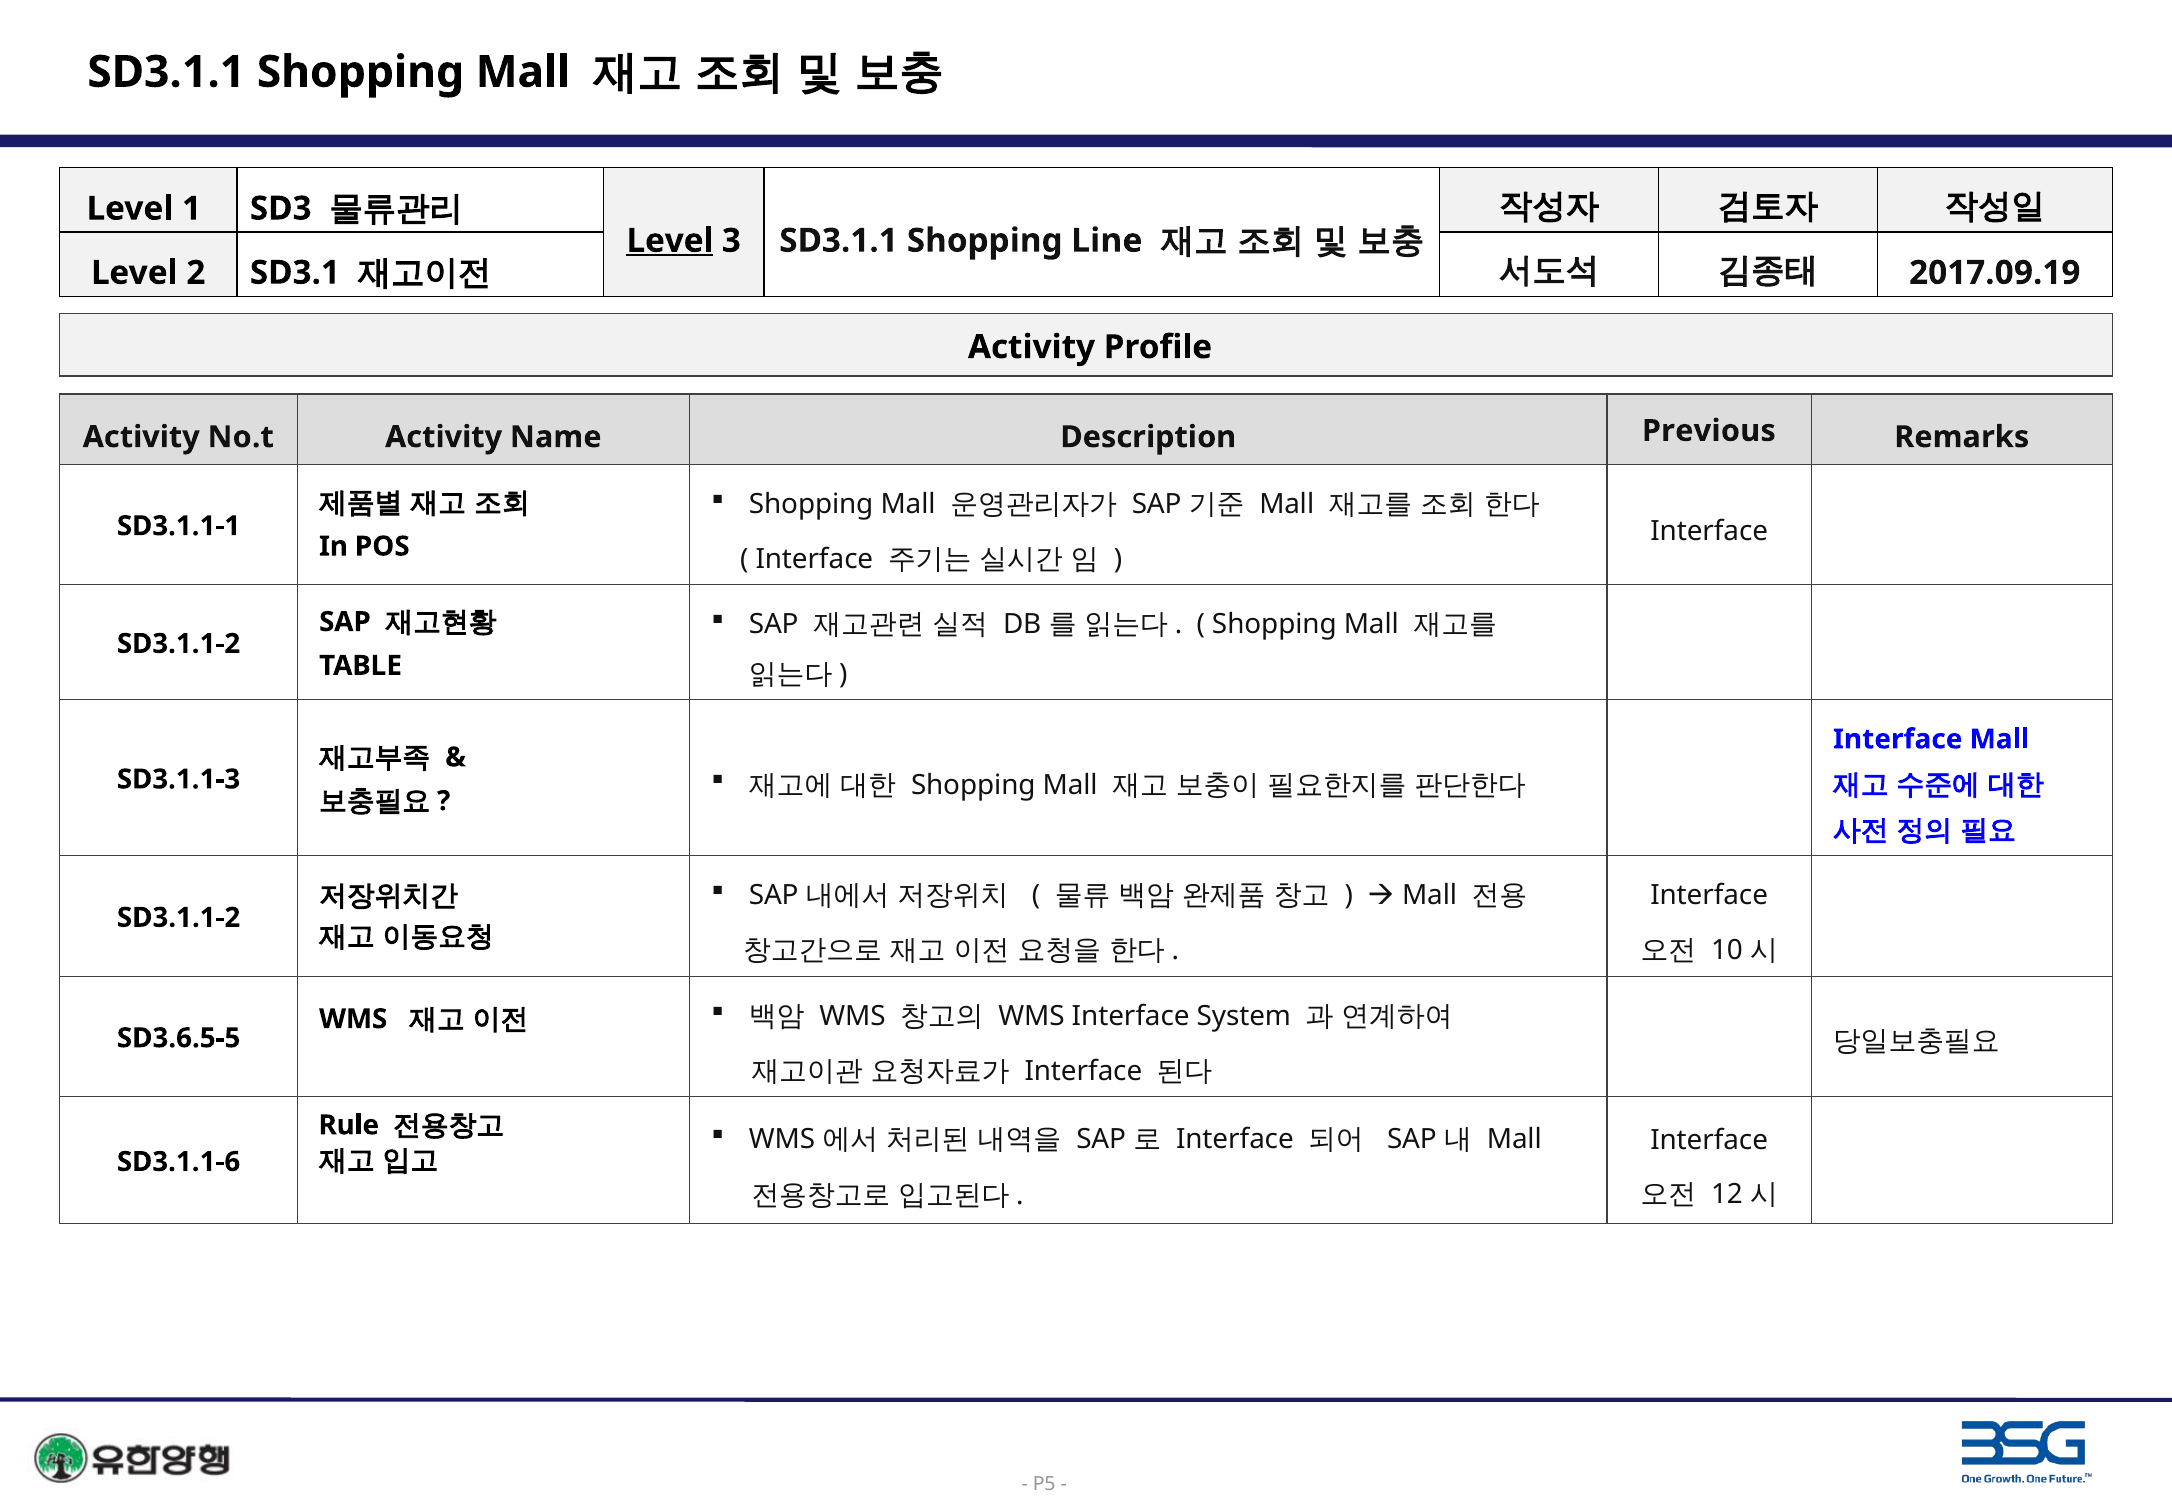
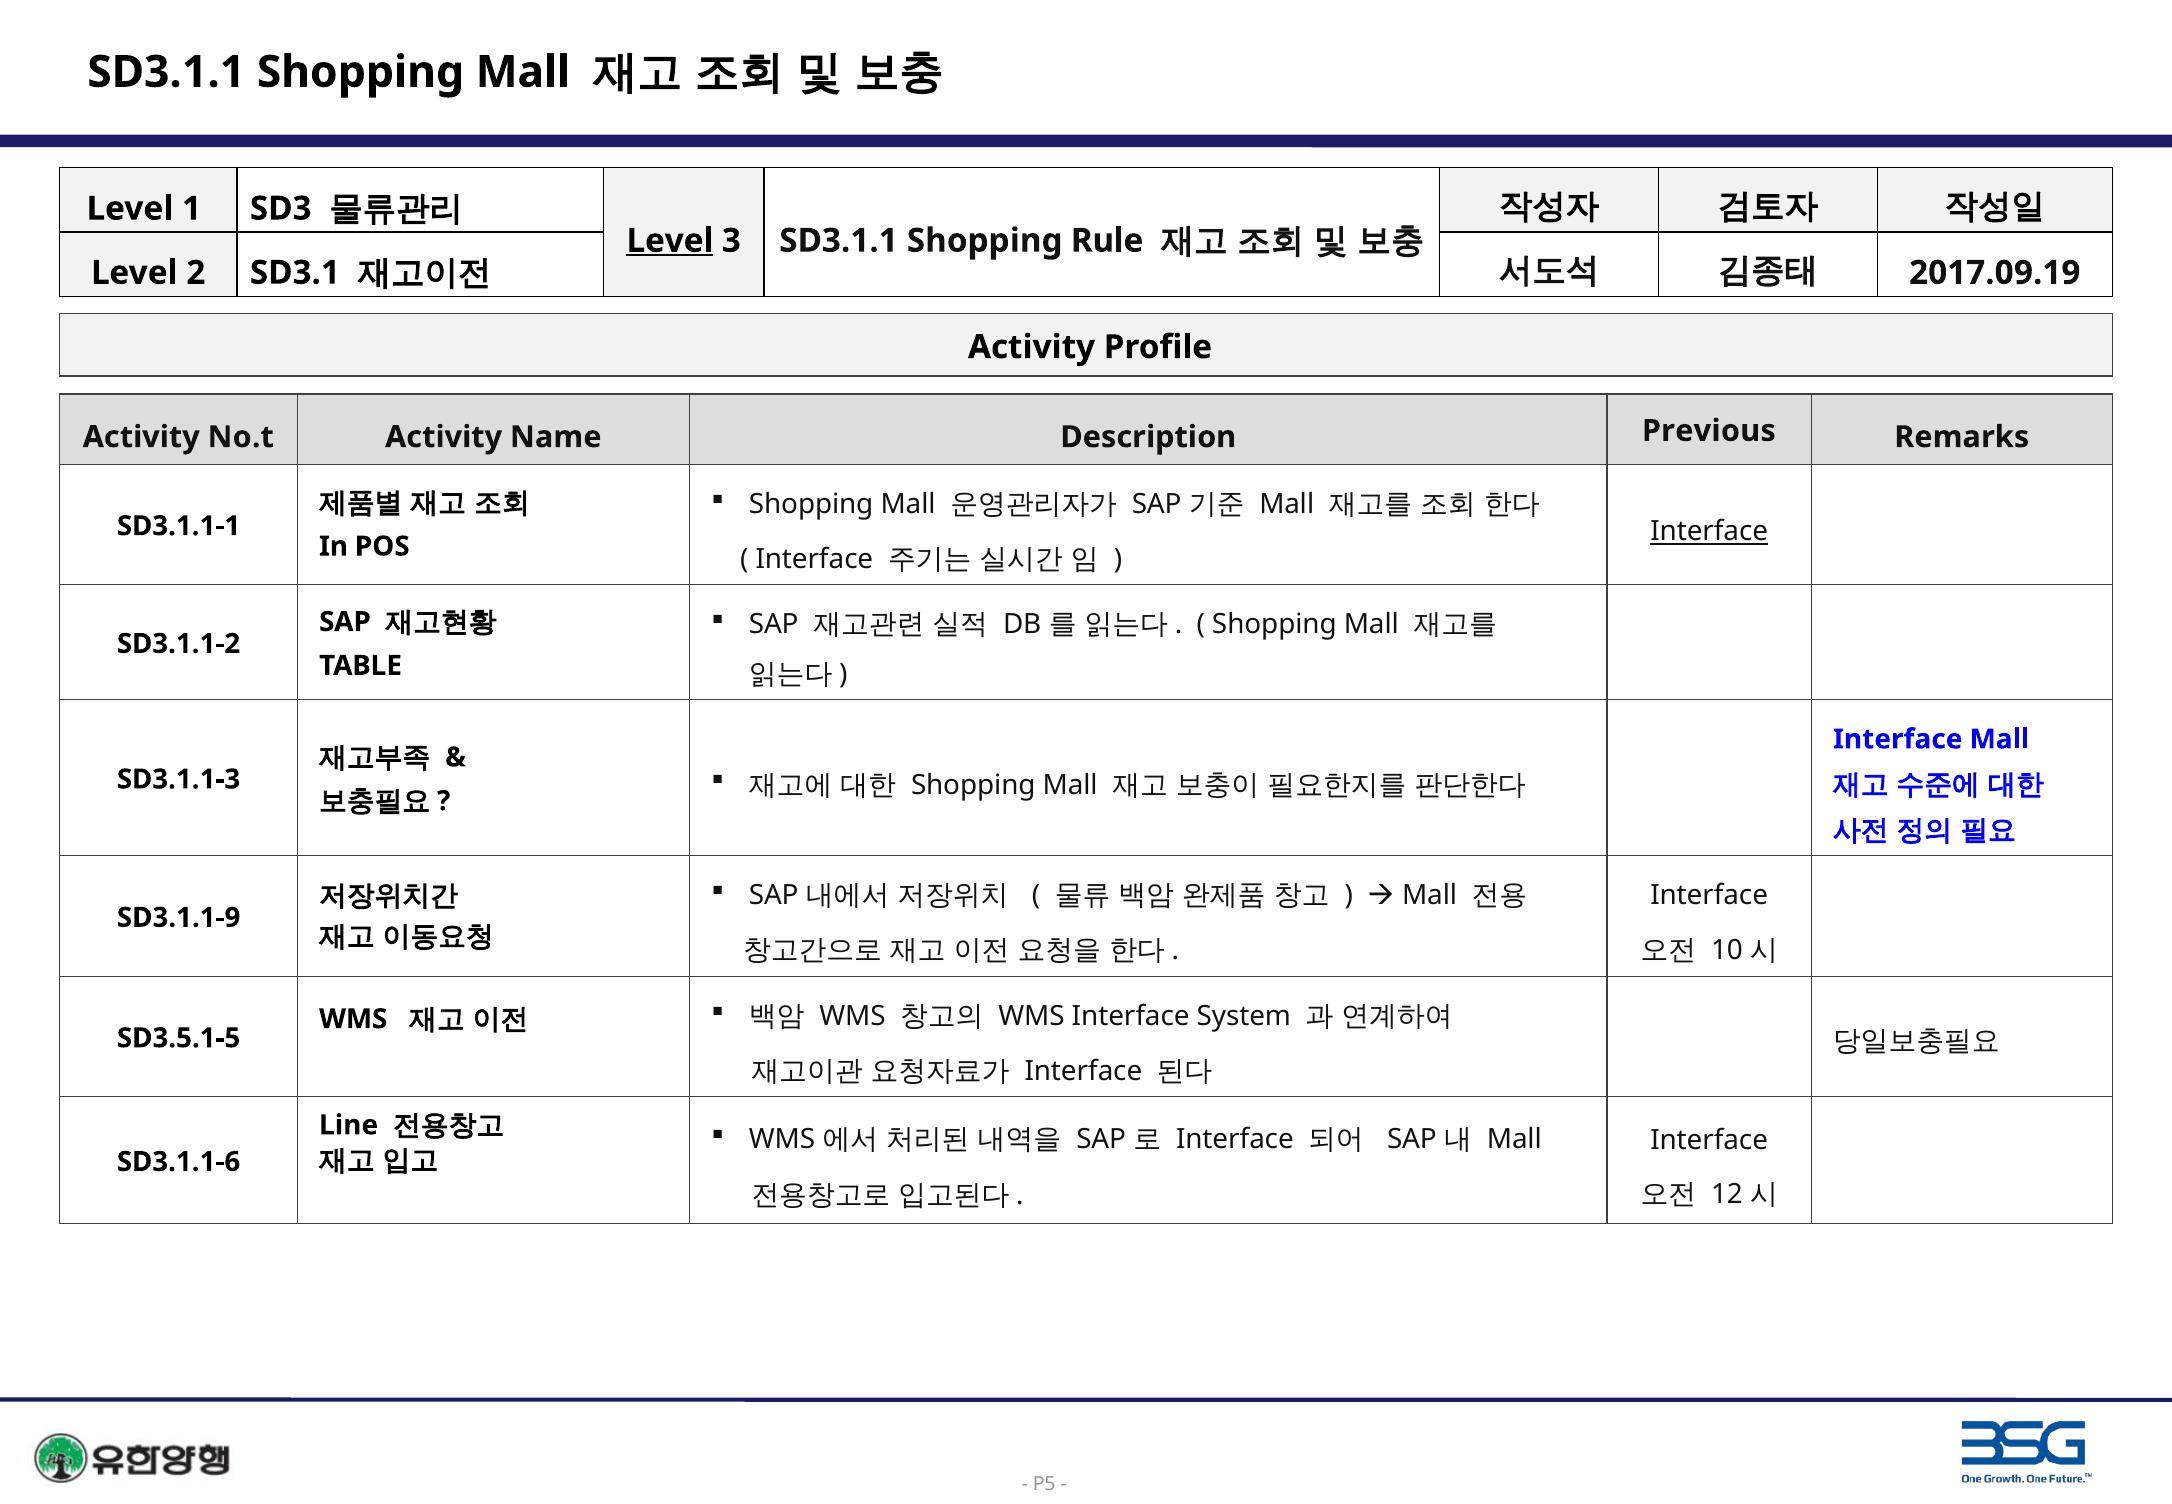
Line: Line -> Rule
Interface at (1709, 532) underline: none -> present
SD3.1.1-2 at (179, 918): SD3.1.1-2 -> SD3.1.1-9
SD3.6.5-5: SD3.6.5-5 -> SD3.5.1-5
Rule: Rule -> Line
